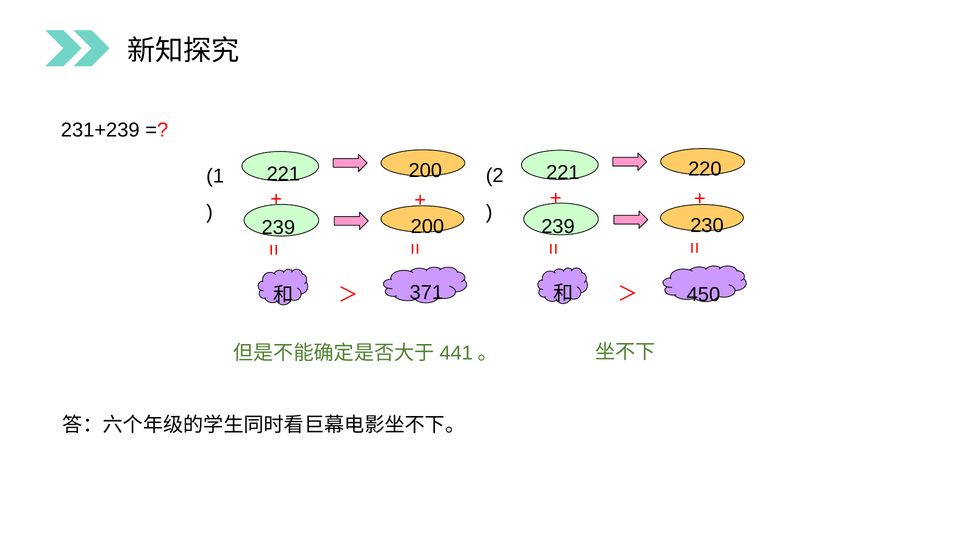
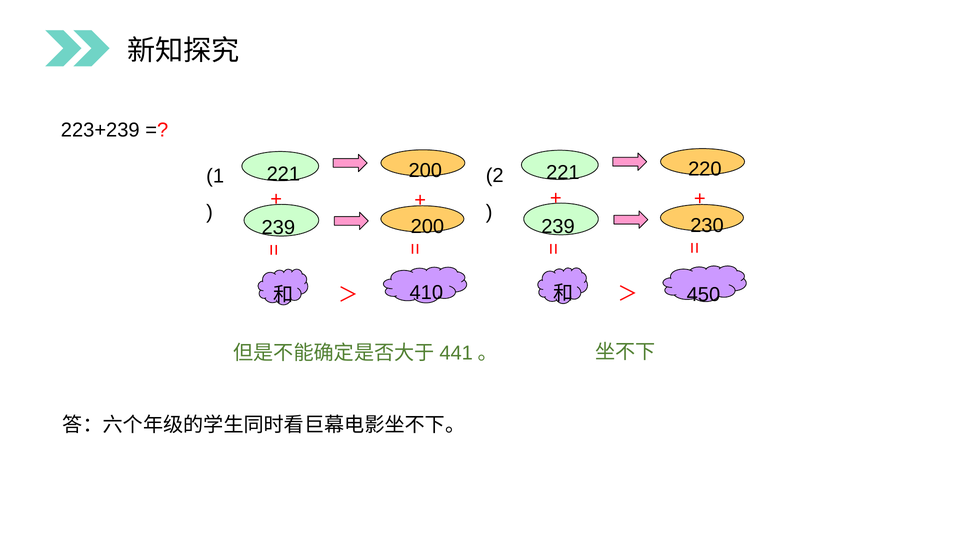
231+239: 231+239 -> 223+239
371: 371 -> 410
